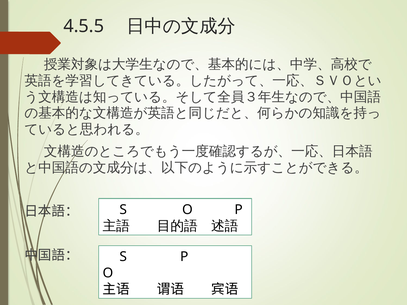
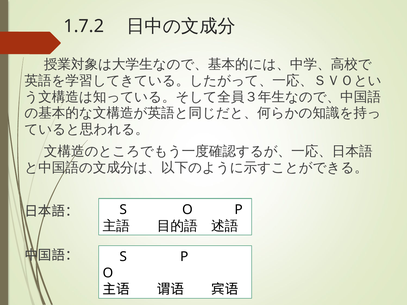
4.5.5: 4.5.5 -> 1.7.2
